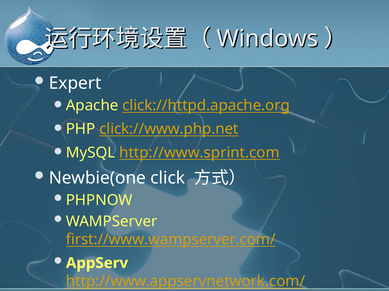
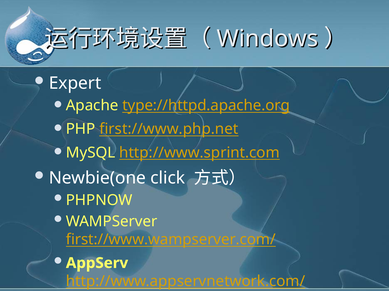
click://httpd.apache.org: click://httpd.apache.org -> type://httpd.apache.org
click://www.php.net: click://www.php.net -> first://www.php.net
